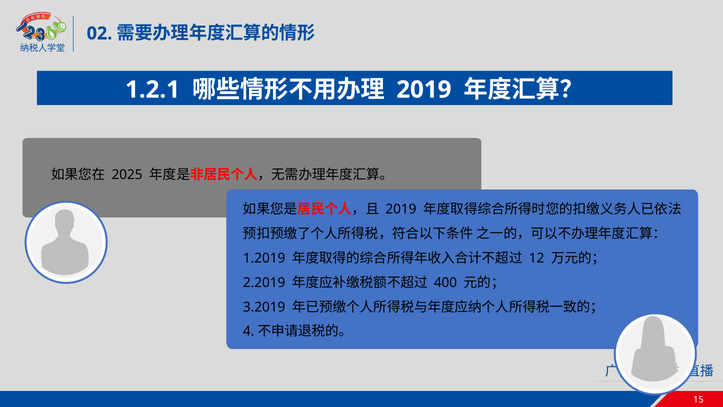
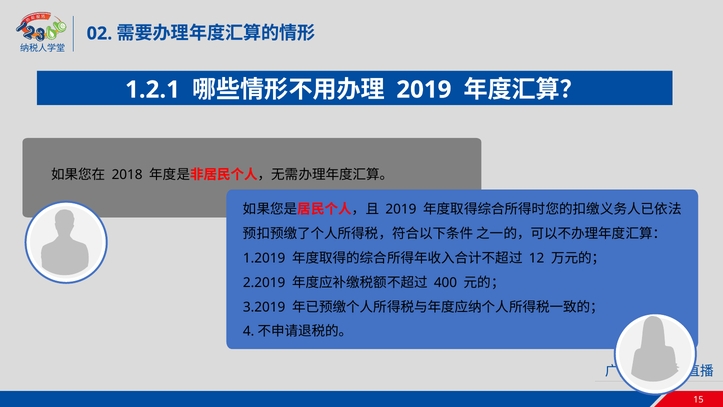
2025: 2025 -> 2018
